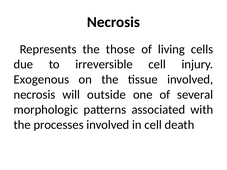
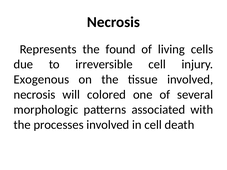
those: those -> found
outside: outside -> colored
